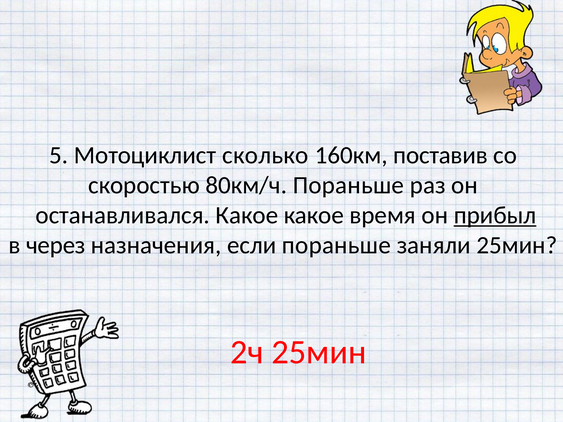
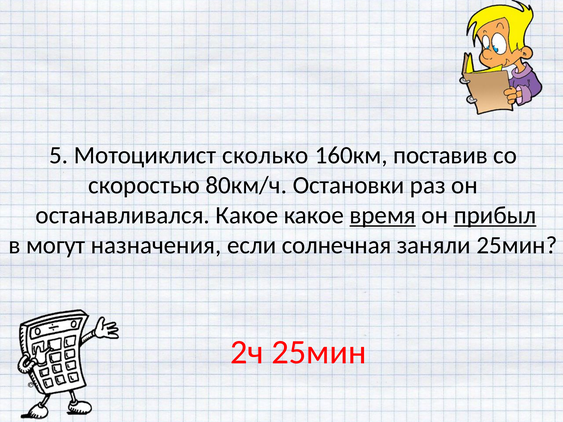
80км/ч Пораньше: Пораньше -> Остановки
время underline: none -> present
через: через -> могут
если пораньше: пораньше -> солнечная
